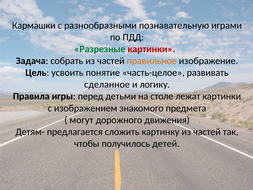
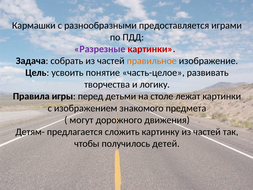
познавательную: познавательную -> предоставляется
Разрезные colour: green -> purple
сделанное: сделанное -> творчества
